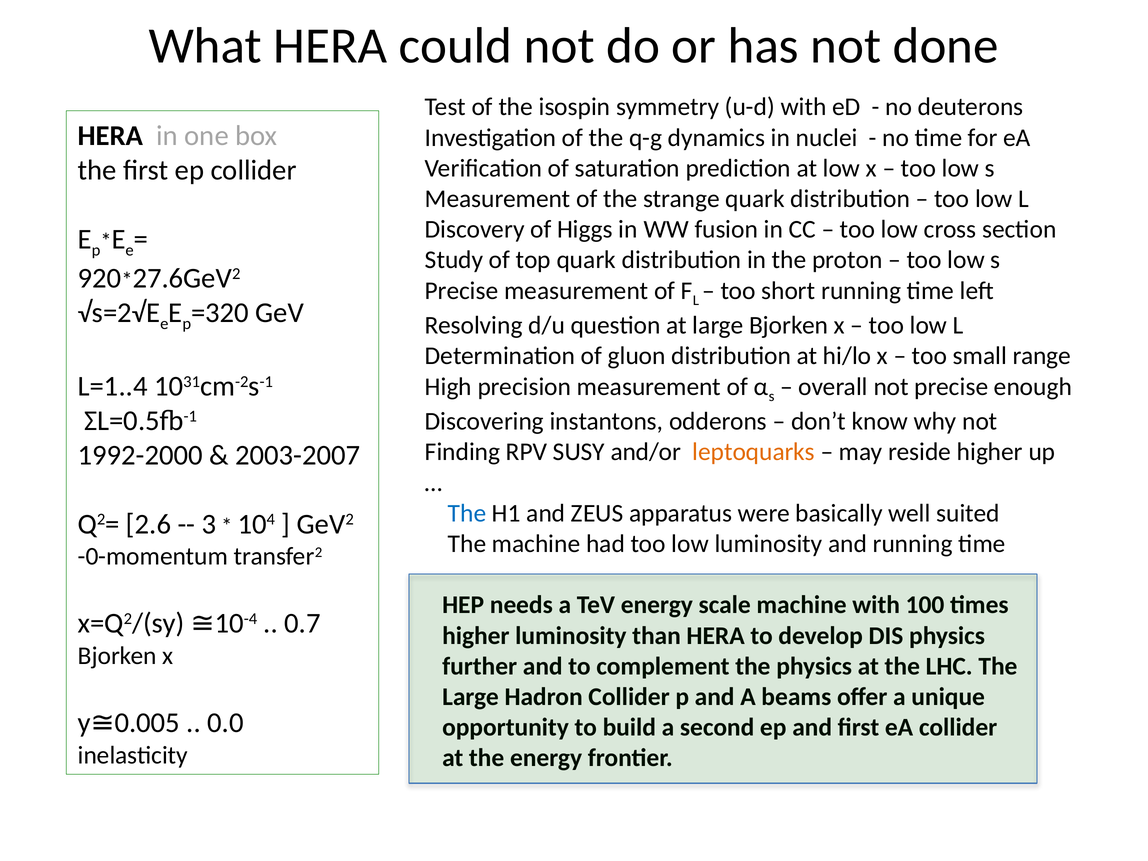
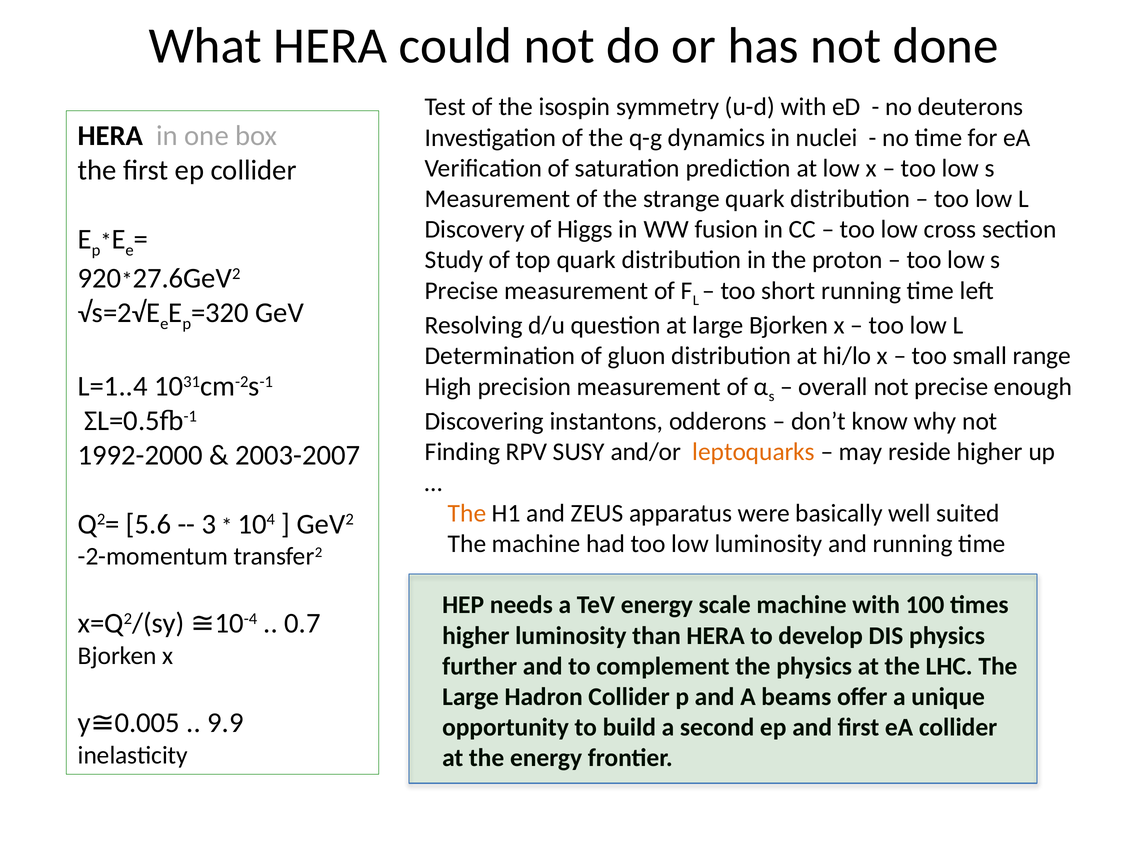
The at (467, 513) colour: blue -> orange
2.6: 2.6 -> 5.6
-0-momentum: -0-momentum -> -2-momentum
0.0: 0.0 -> 9.9
